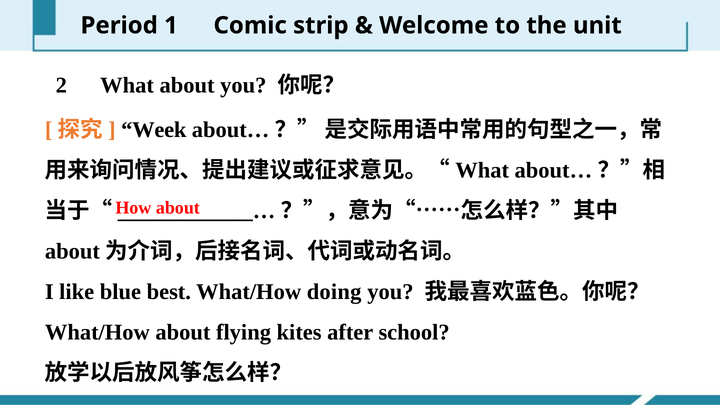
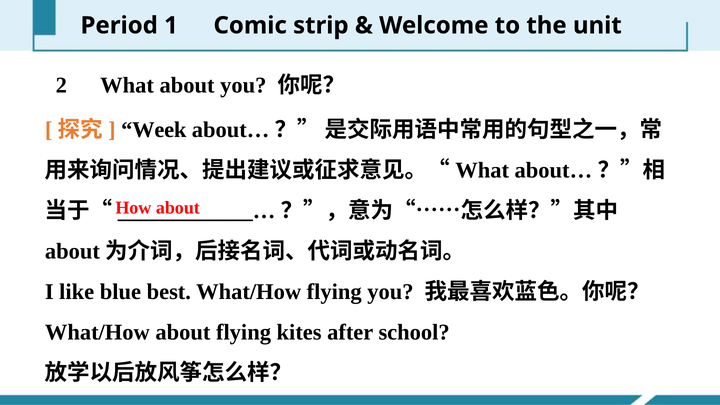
What/How doing: doing -> flying
